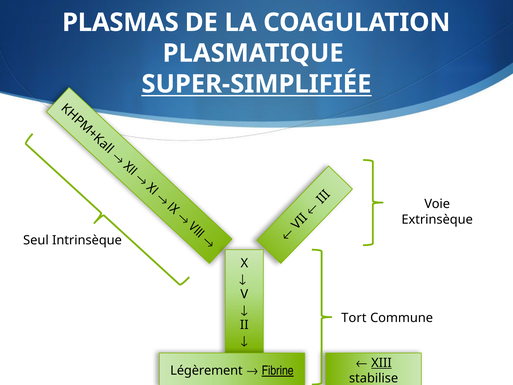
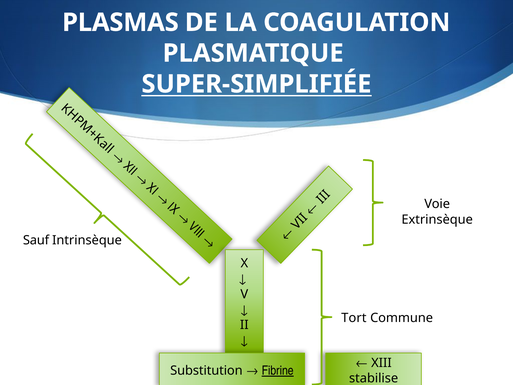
Seul: Seul -> Sauf
XIII underline: present -> none
Légèrement: Légèrement -> Substitution
